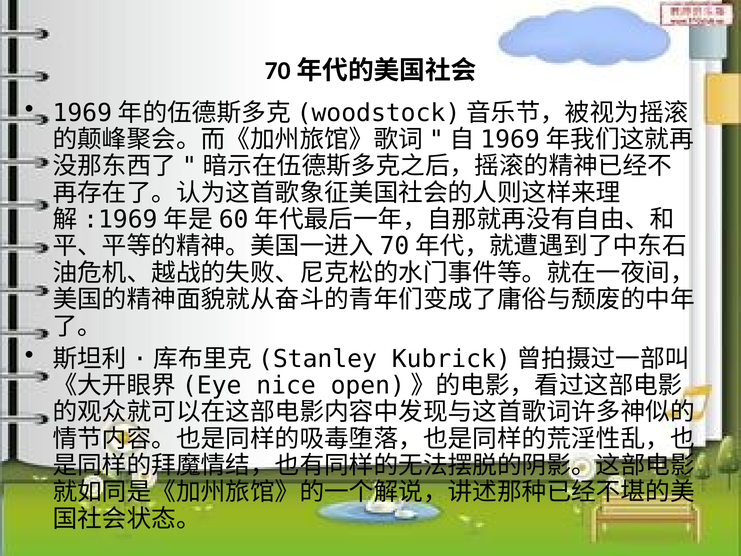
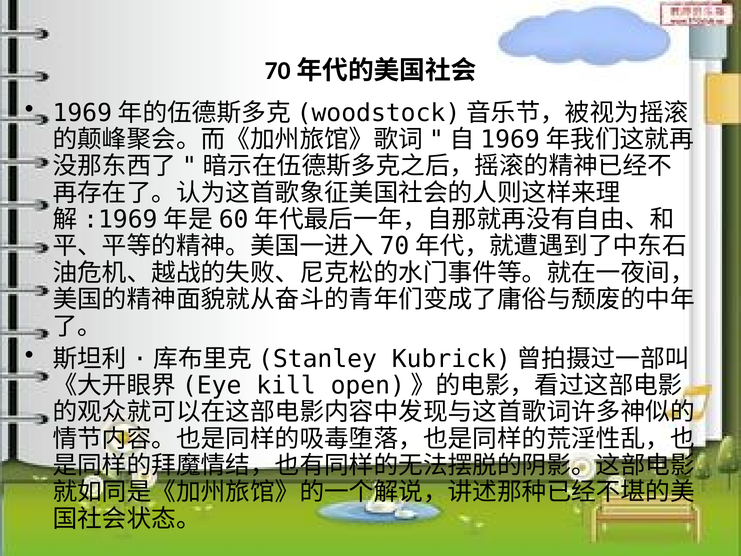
nice: nice -> kill
